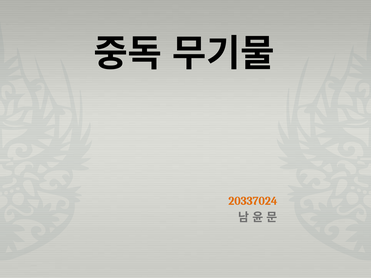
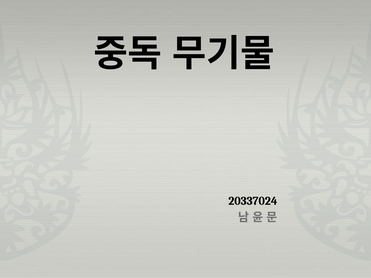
20337024 colour: orange -> black
